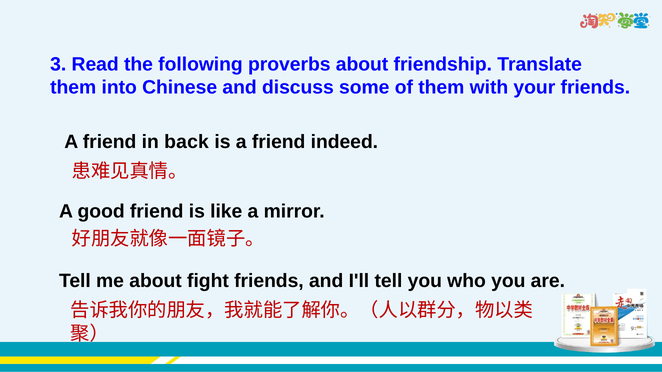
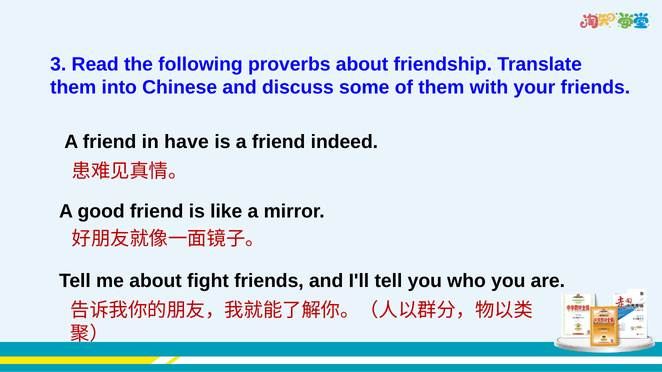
back: back -> have
